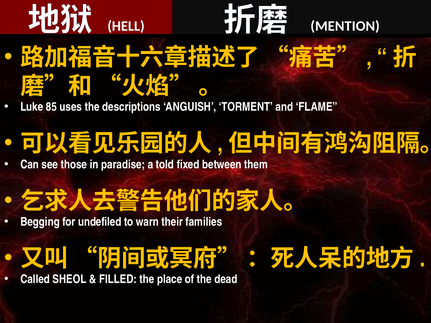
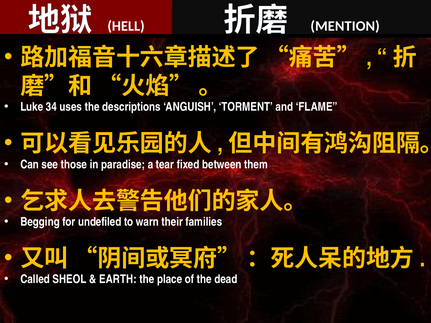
85: 85 -> 34
told: told -> tear
FILLED: FILLED -> EARTH
